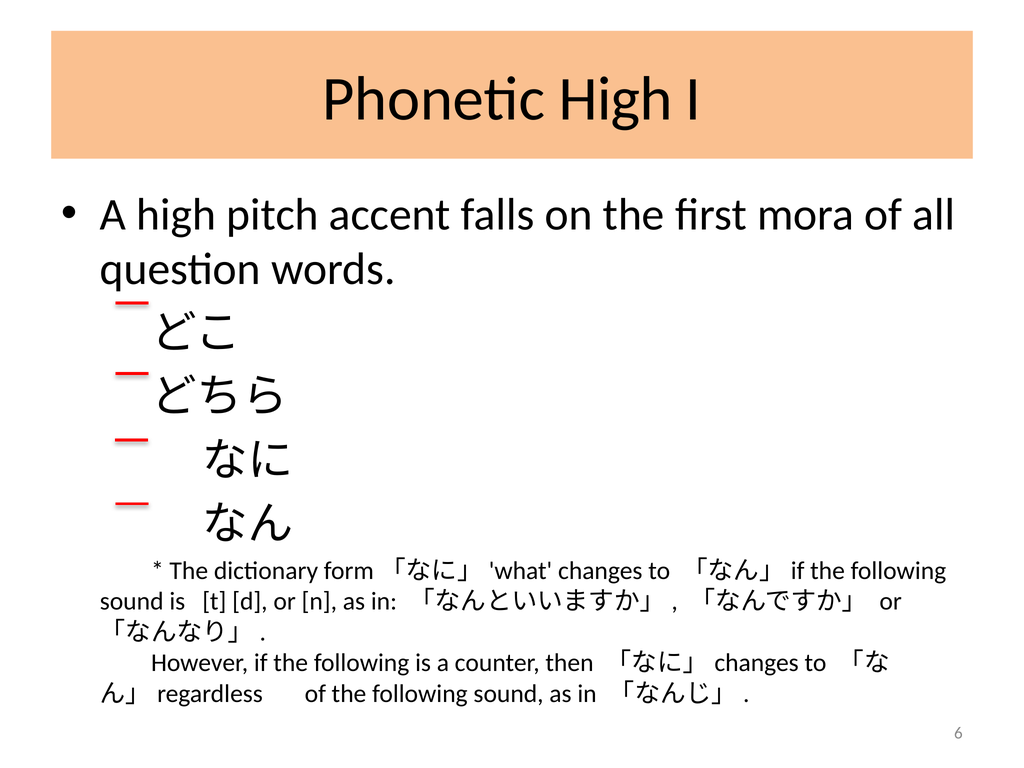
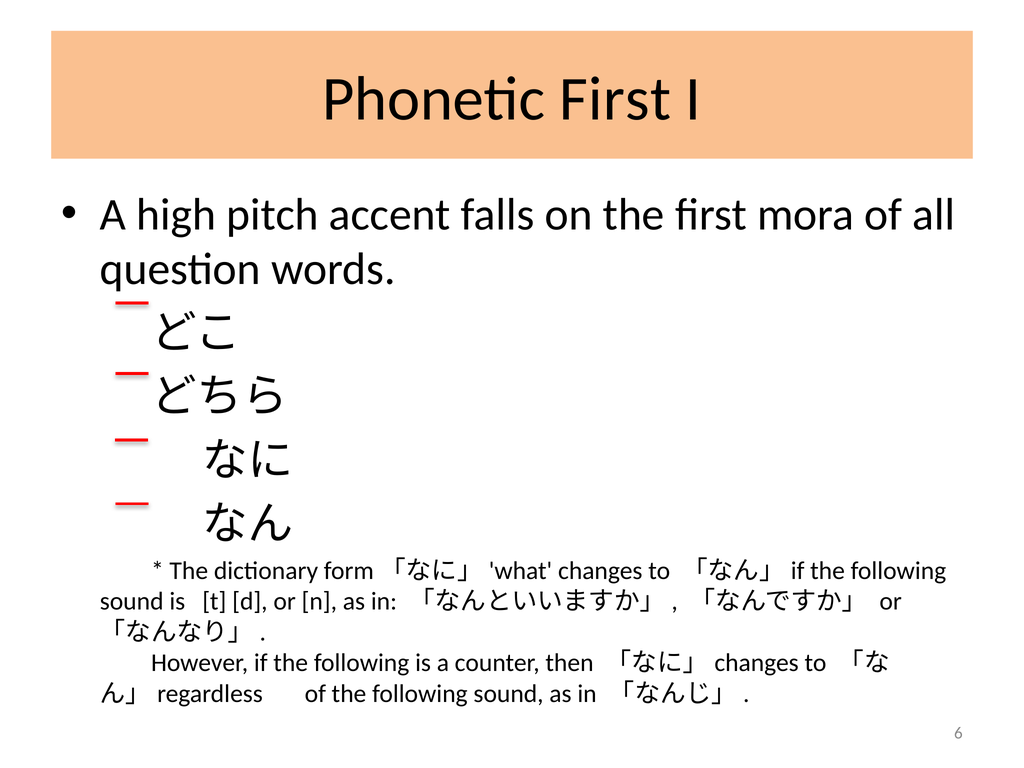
Phonetic High: High -> First
